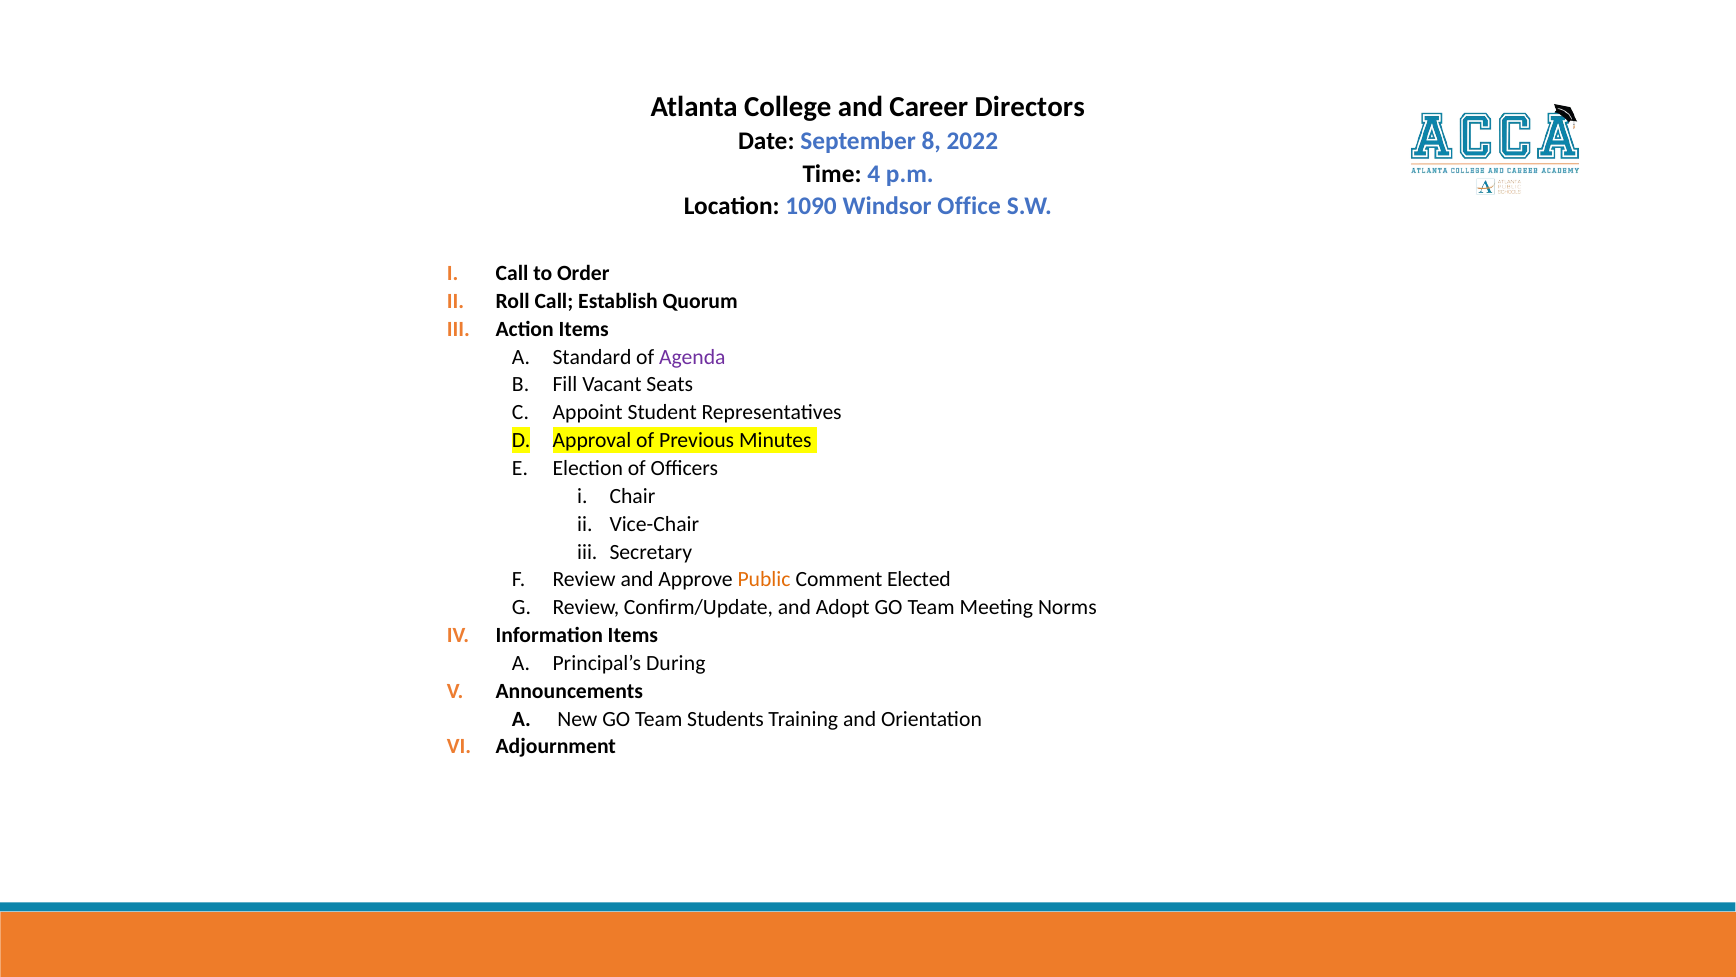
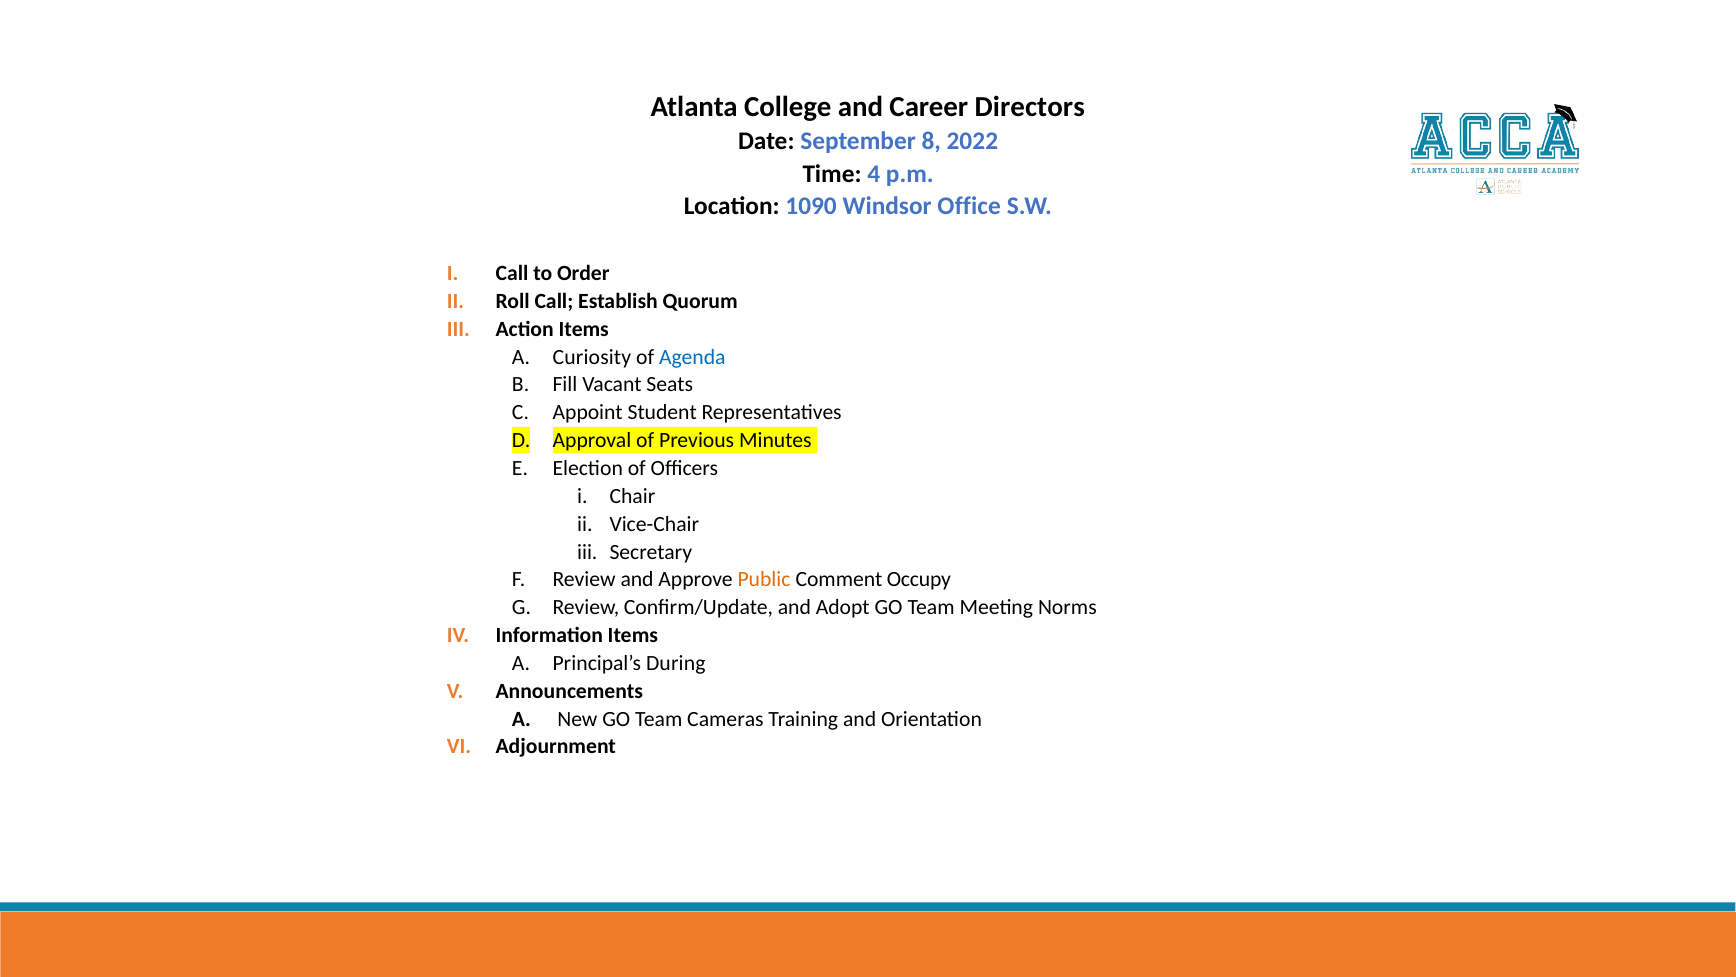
Standard: Standard -> Curiosity
Agenda colour: purple -> blue
Elected: Elected -> Occupy
Students: Students -> Cameras
